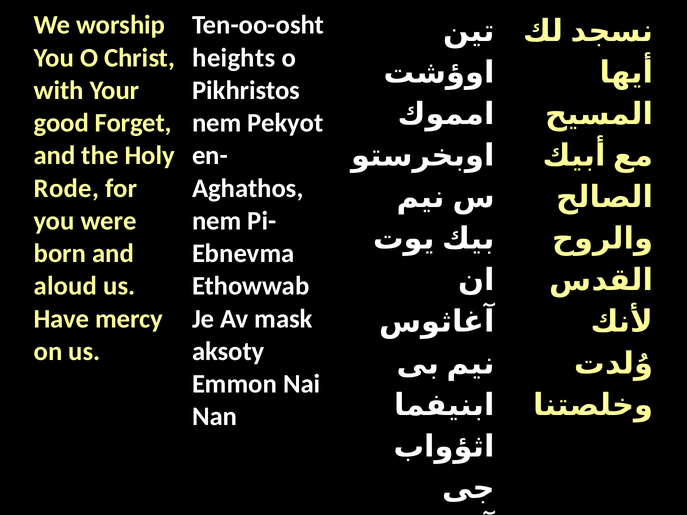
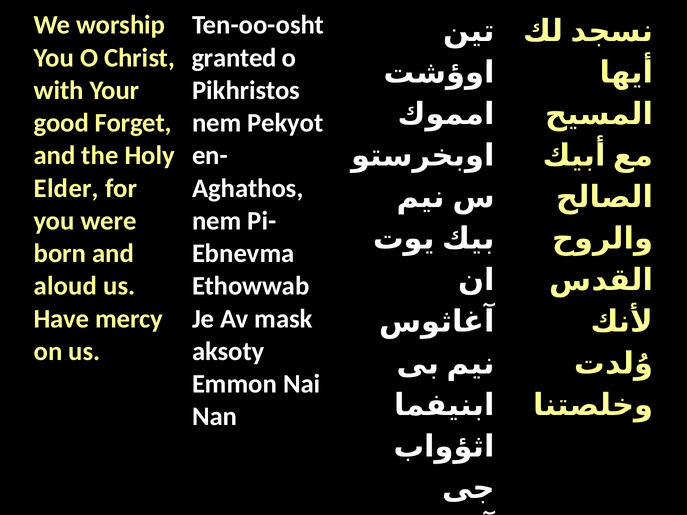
heights: heights -> granted
Rode: Rode -> Elder
